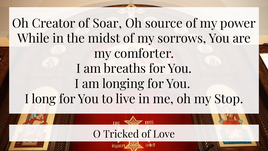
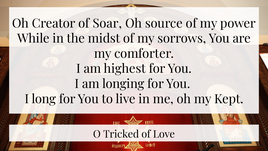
breaths: breaths -> highest
Stop: Stop -> Kept
